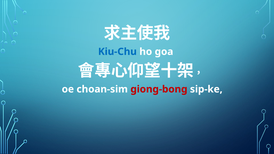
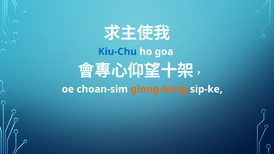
giong-bong colour: red -> orange
